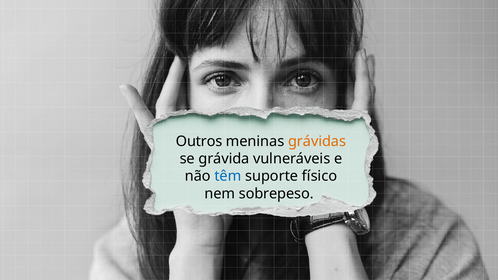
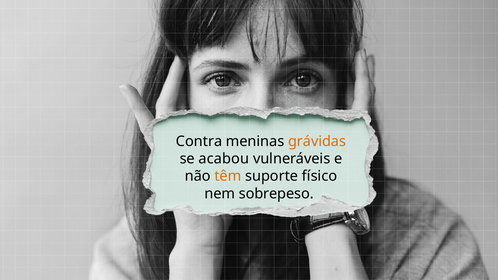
Outros: Outros -> Contra
grávida: grávida -> acabou
têm colour: blue -> orange
